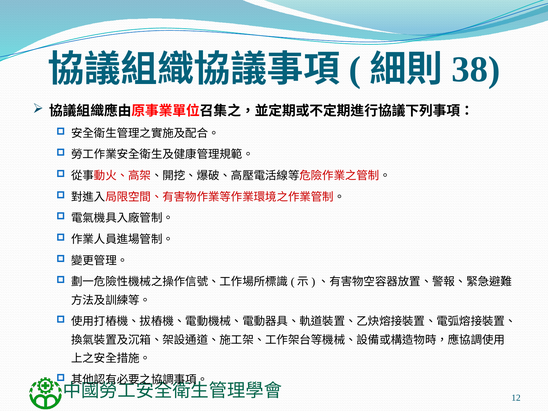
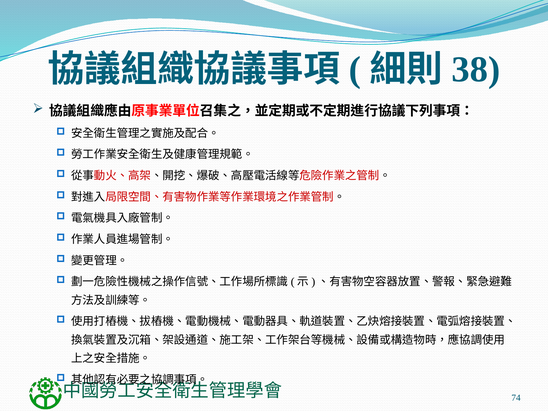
12: 12 -> 74
